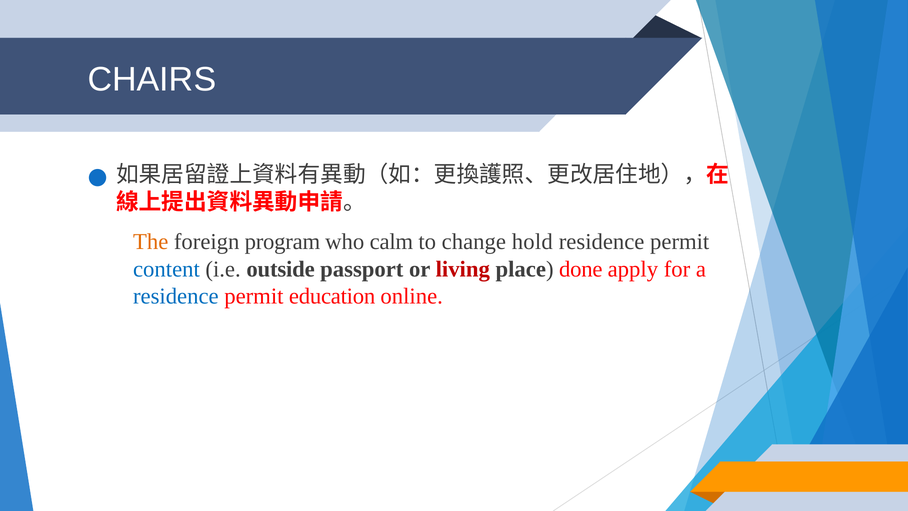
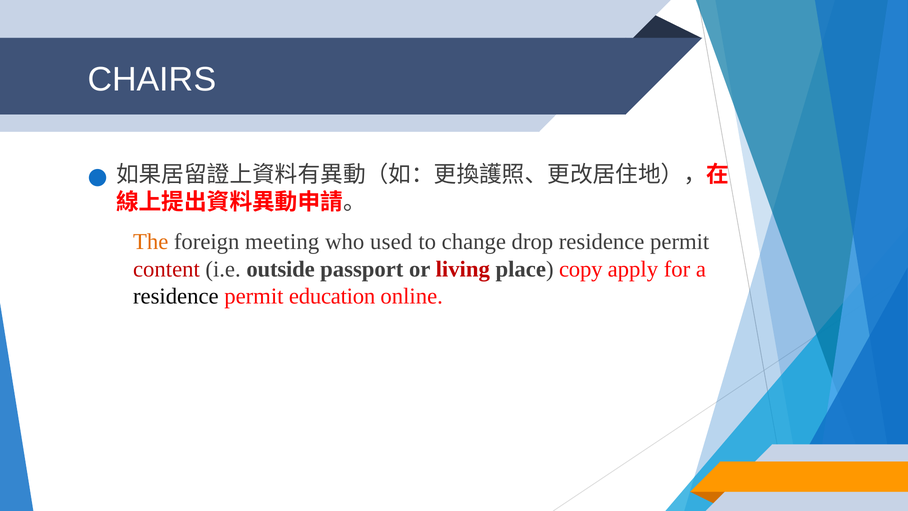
program: program -> meeting
calm: calm -> used
hold: hold -> drop
content colour: blue -> red
done: done -> copy
residence at (176, 296) colour: blue -> black
